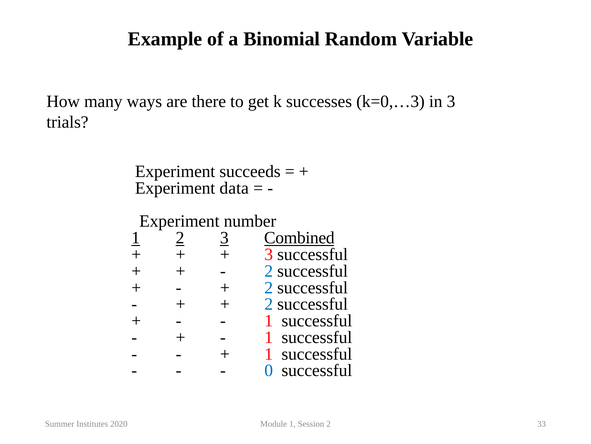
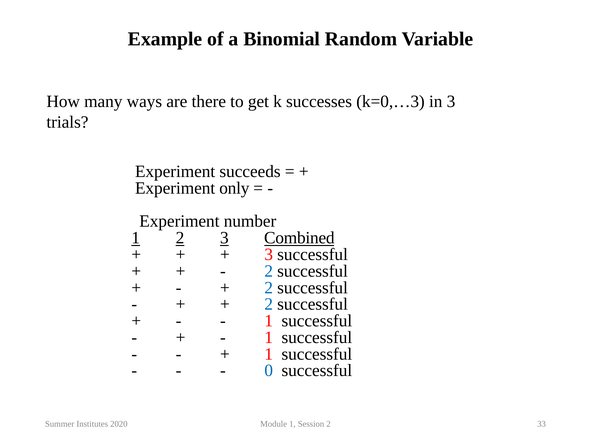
data: data -> only
